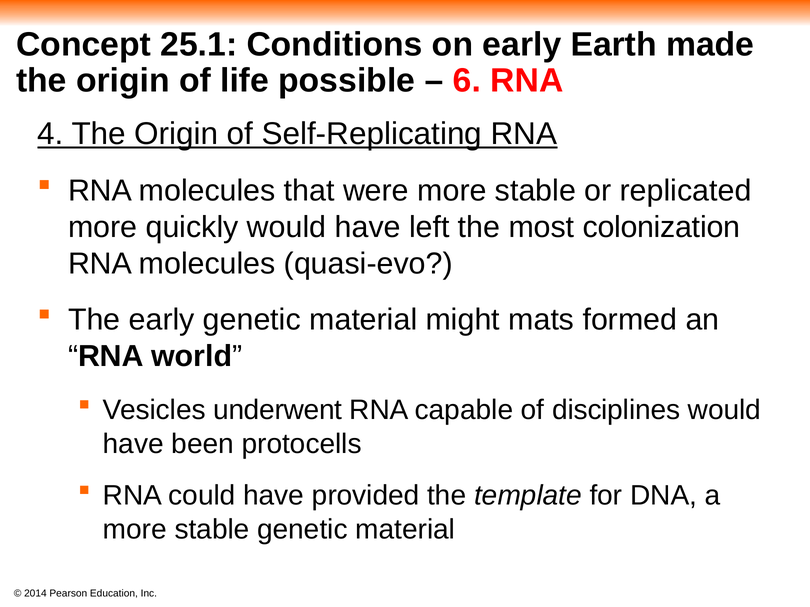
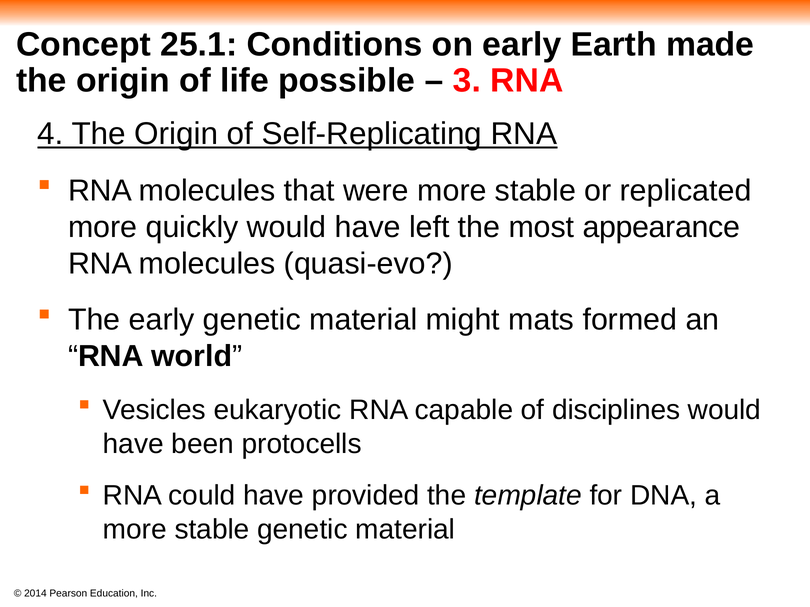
6: 6 -> 3
colonization: colonization -> appearance
underwent: underwent -> eukaryotic
